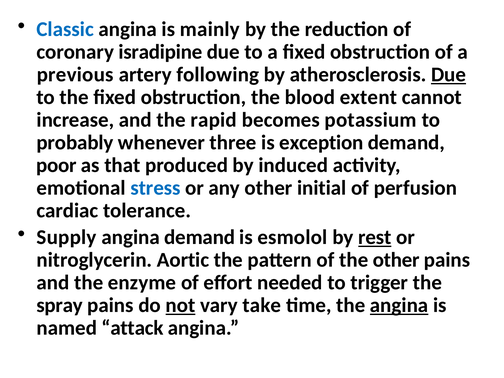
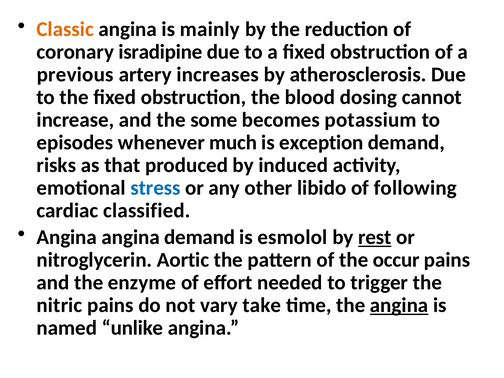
Classic colour: blue -> orange
following: following -> increases
Due at (449, 75) underline: present -> none
extent: extent -> dosing
rapid: rapid -> some
probably: probably -> episodes
three: three -> much
poor: poor -> risks
initial: initial -> libido
perfusion: perfusion -> following
tolerance: tolerance -> classified
Supply at (67, 237): Supply -> Angina
the other: other -> occur
spray: spray -> nitric
not underline: present -> none
attack: attack -> unlike
